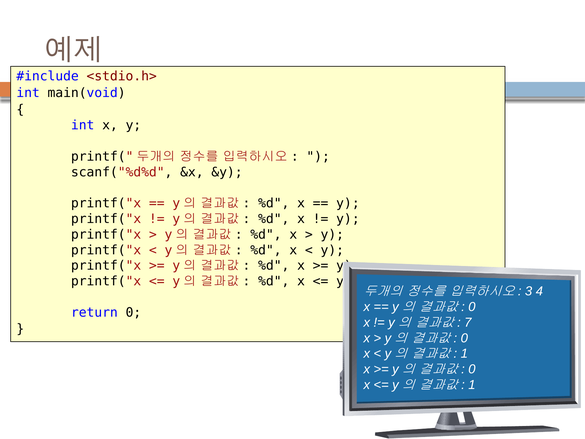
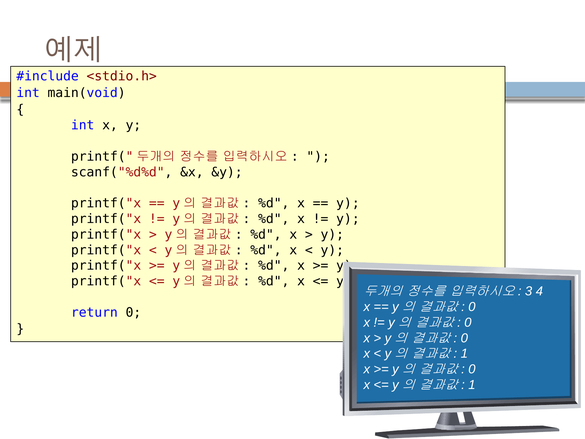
7 at (468, 322): 7 -> 0
